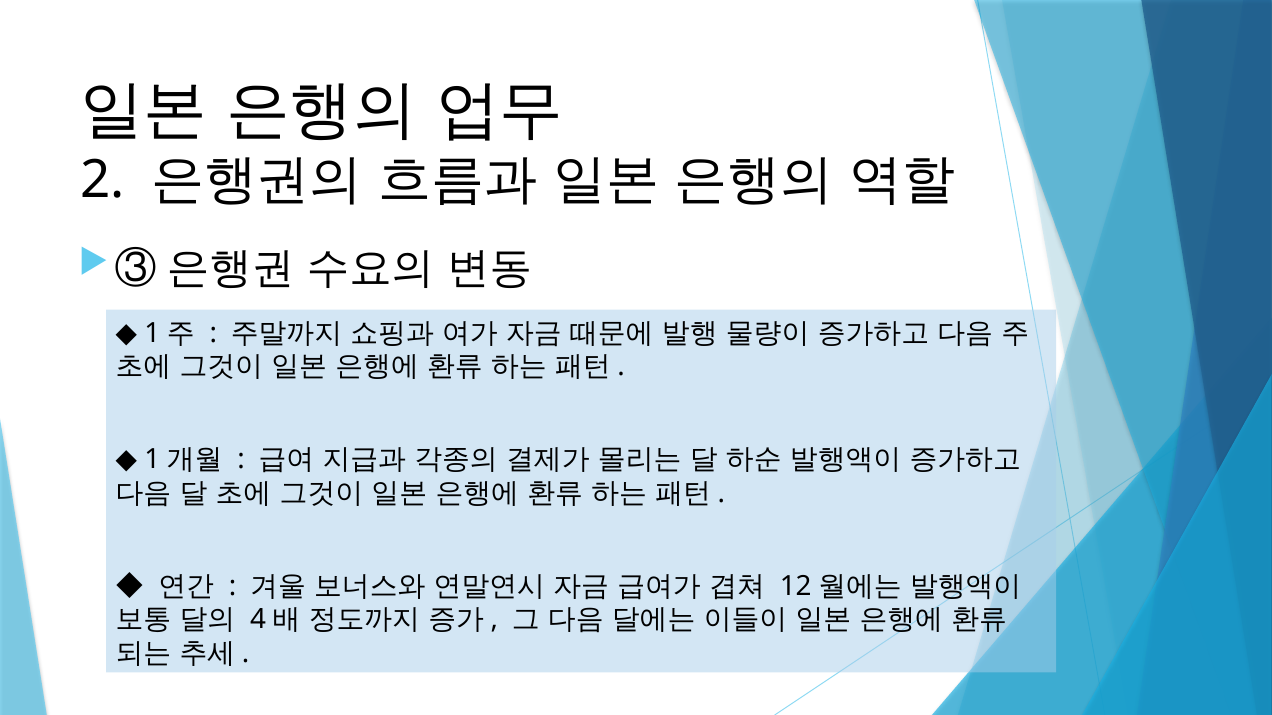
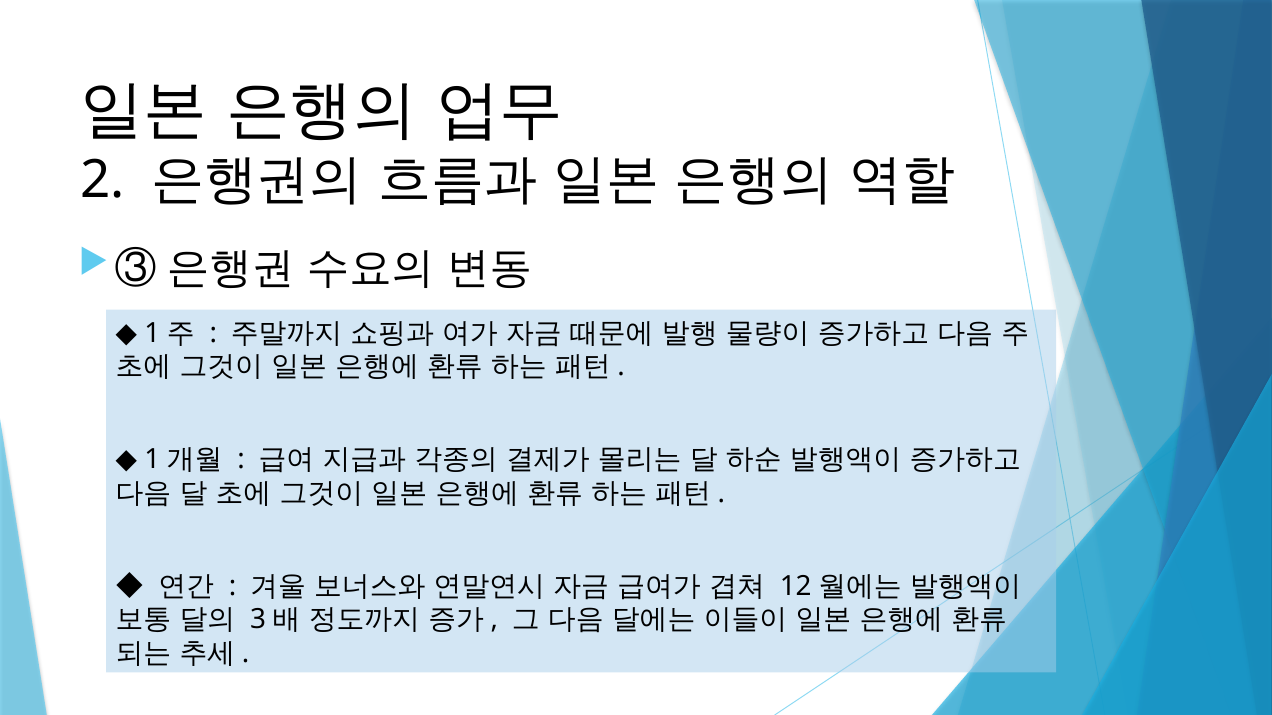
4: 4 -> 3
